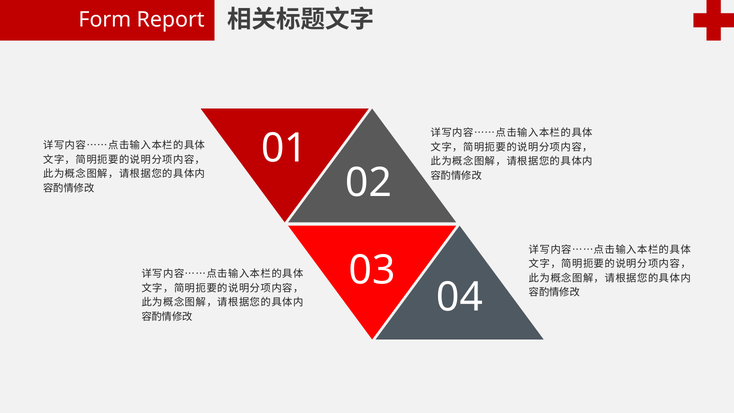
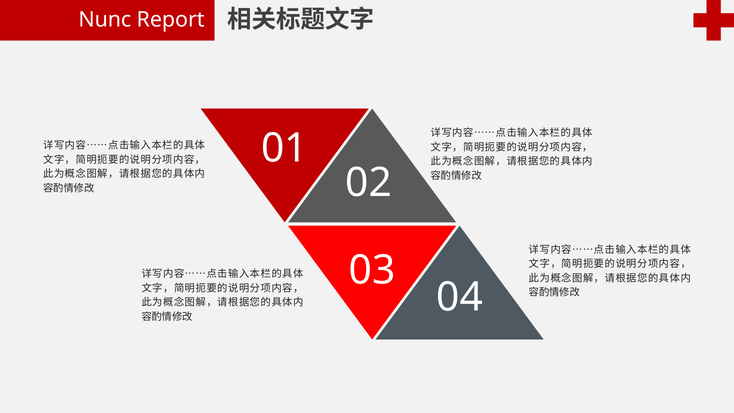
Form: Form -> Nunc
